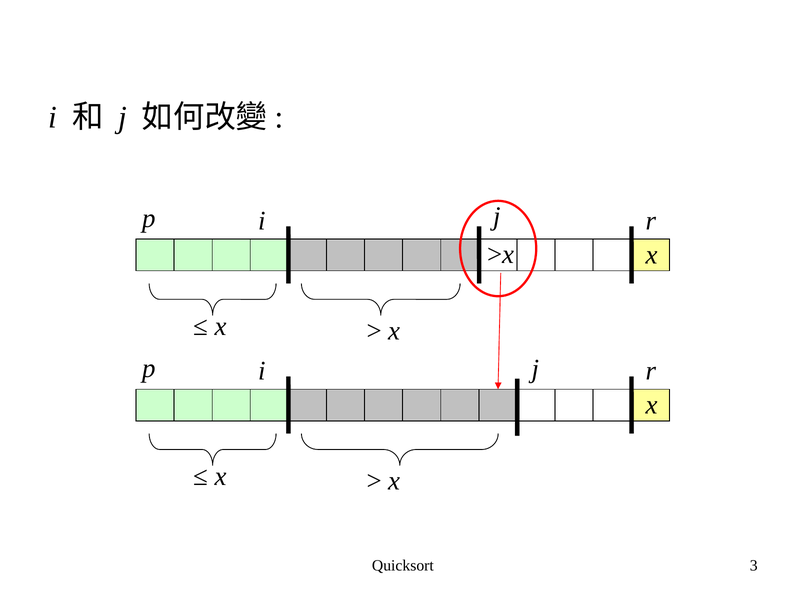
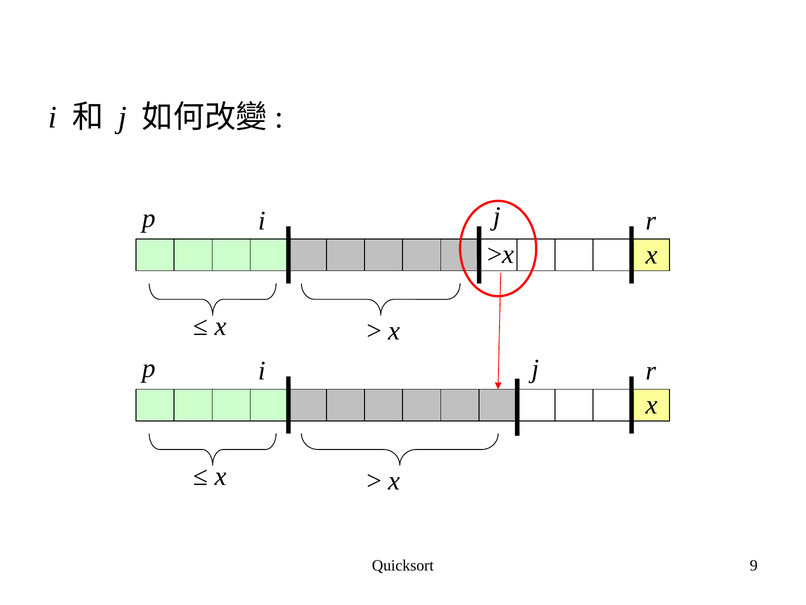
3: 3 -> 9
